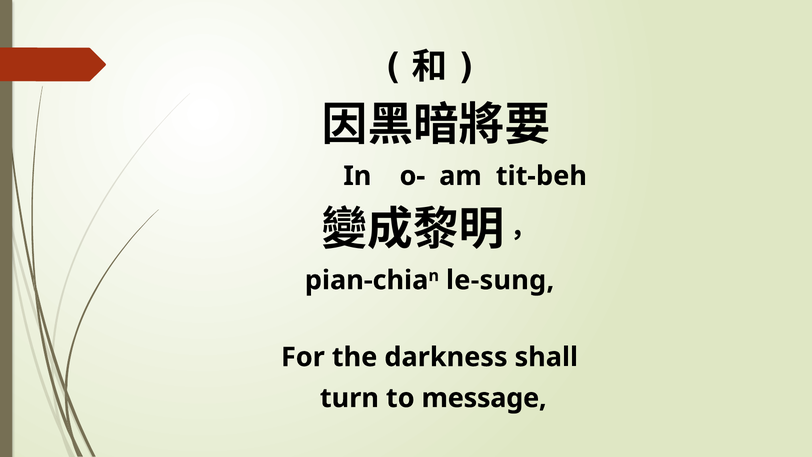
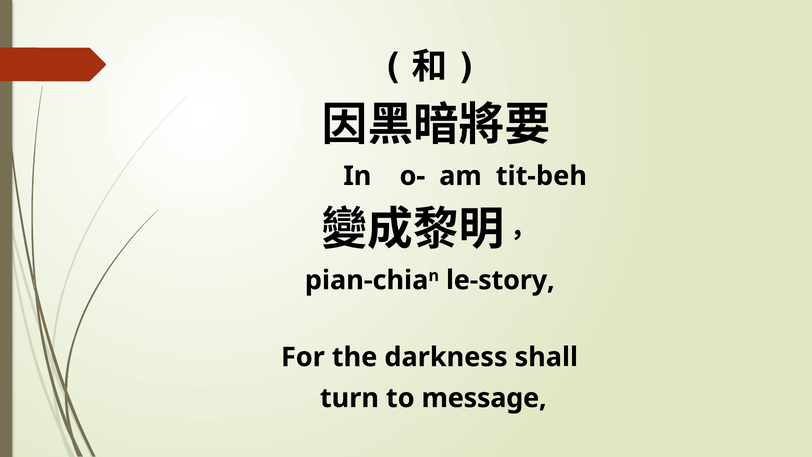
le-sung: le-sung -> le-story
